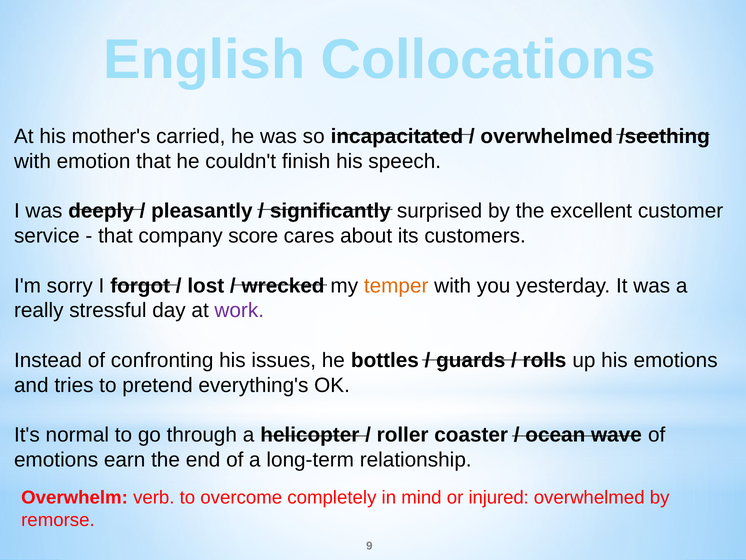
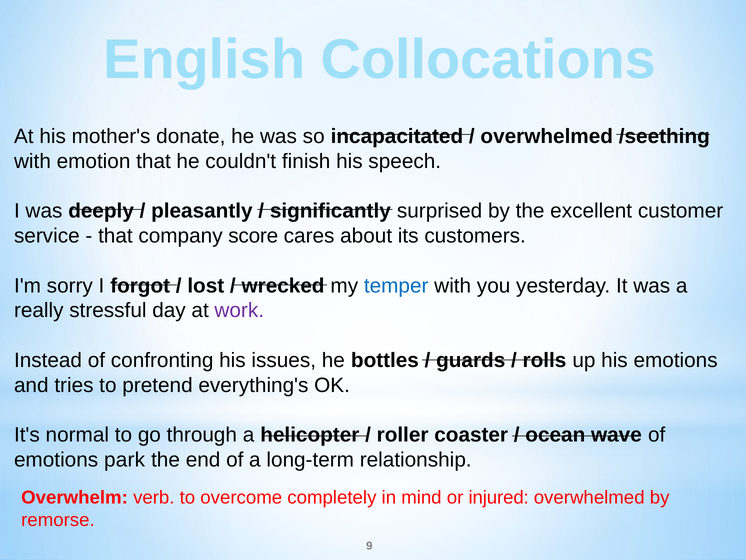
carried: carried -> donate
temper colour: orange -> blue
earn: earn -> park
